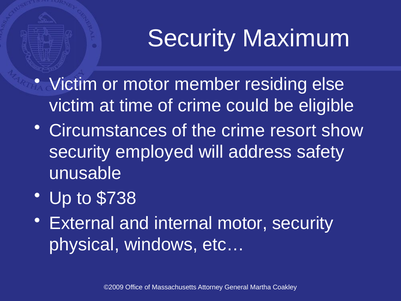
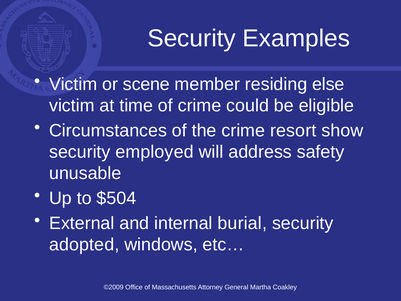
Maximum: Maximum -> Examples
or motor: motor -> scene
$738: $738 -> $504
internal motor: motor -> burial
physical: physical -> adopted
